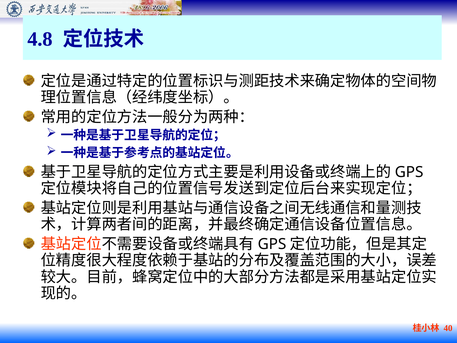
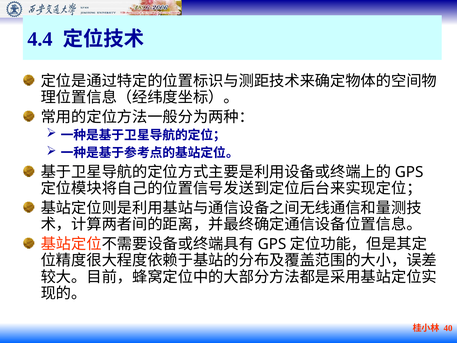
4.8: 4.8 -> 4.4
